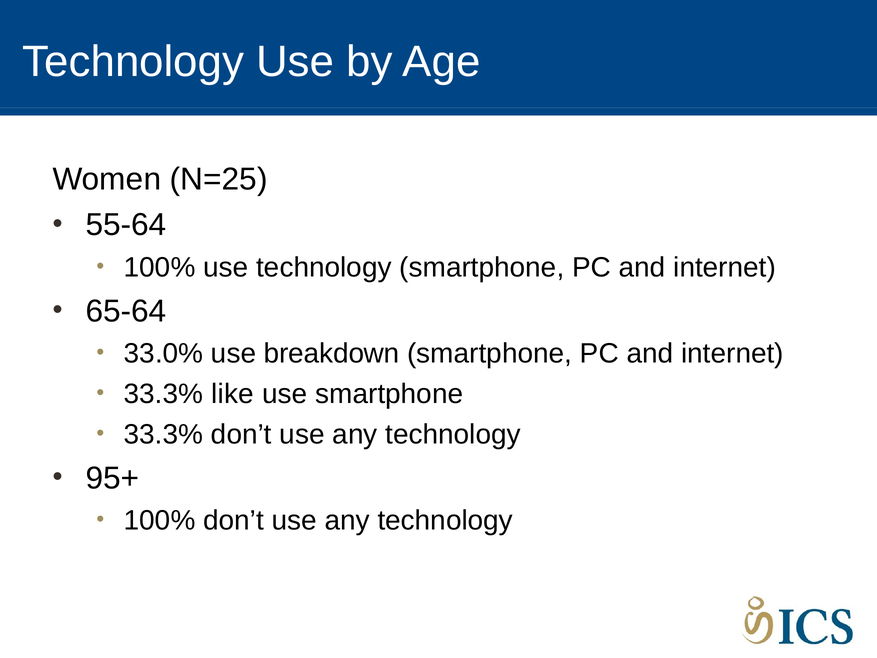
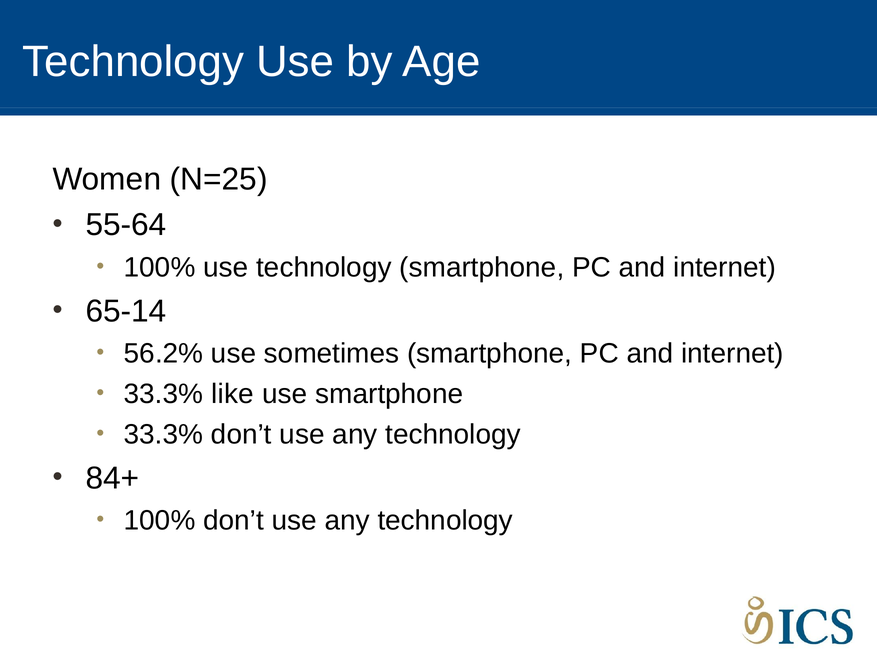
65-64: 65-64 -> 65-14
33.0%: 33.0% -> 56.2%
breakdown: breakdown -> sometimes
95+: 95+ -> 84+
